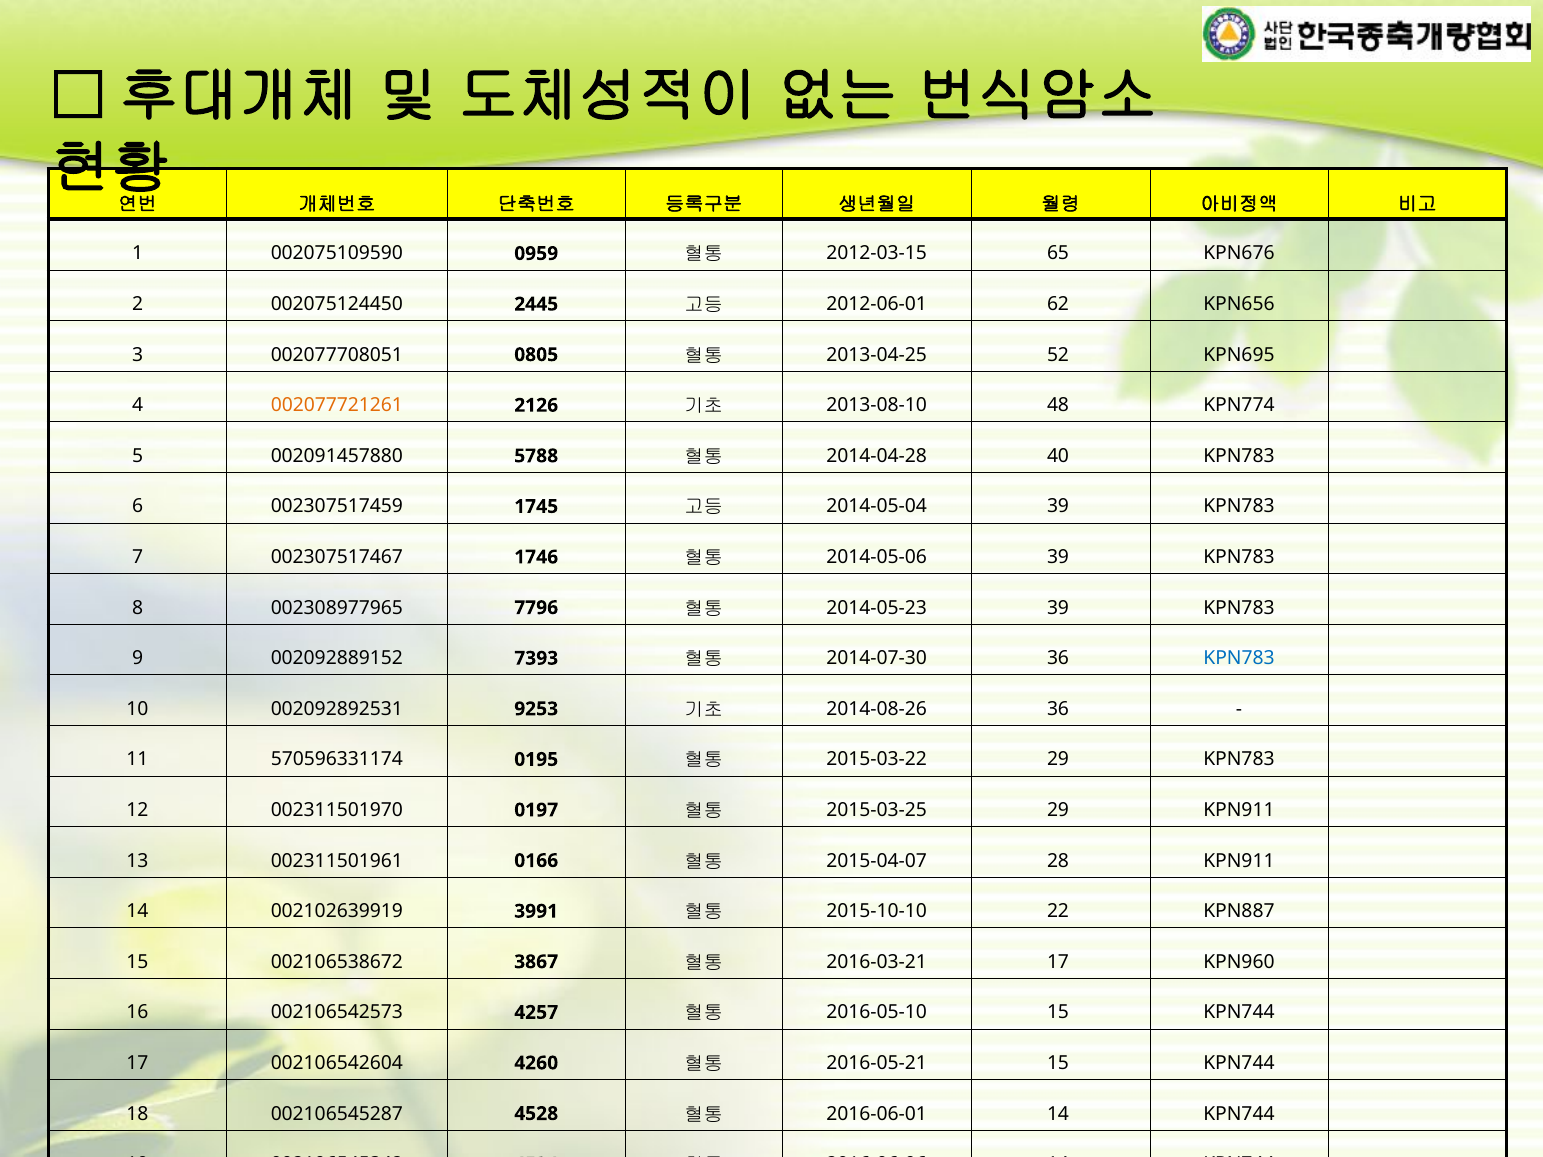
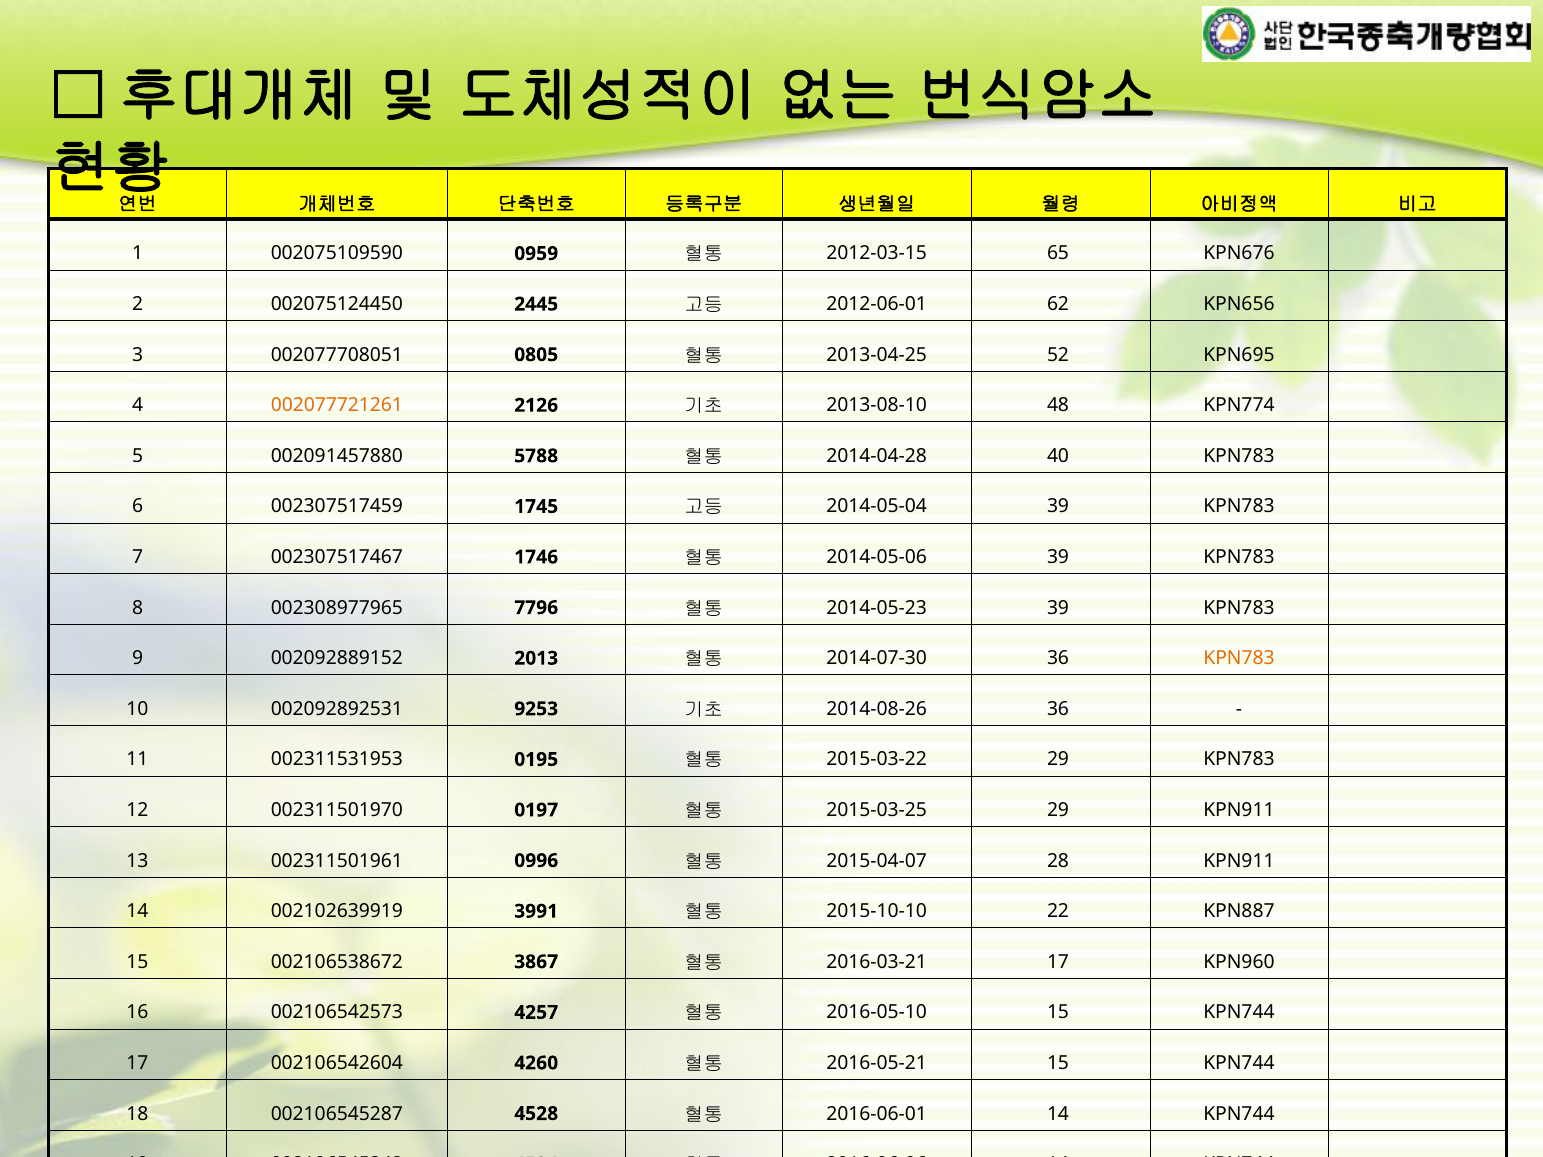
7393: 7393 -> 2013
KPN783 at (1239, 658) colour: blue -> orange
570596331174: 570596331174 -> 002311531953
0166: 0166 -> 0996
